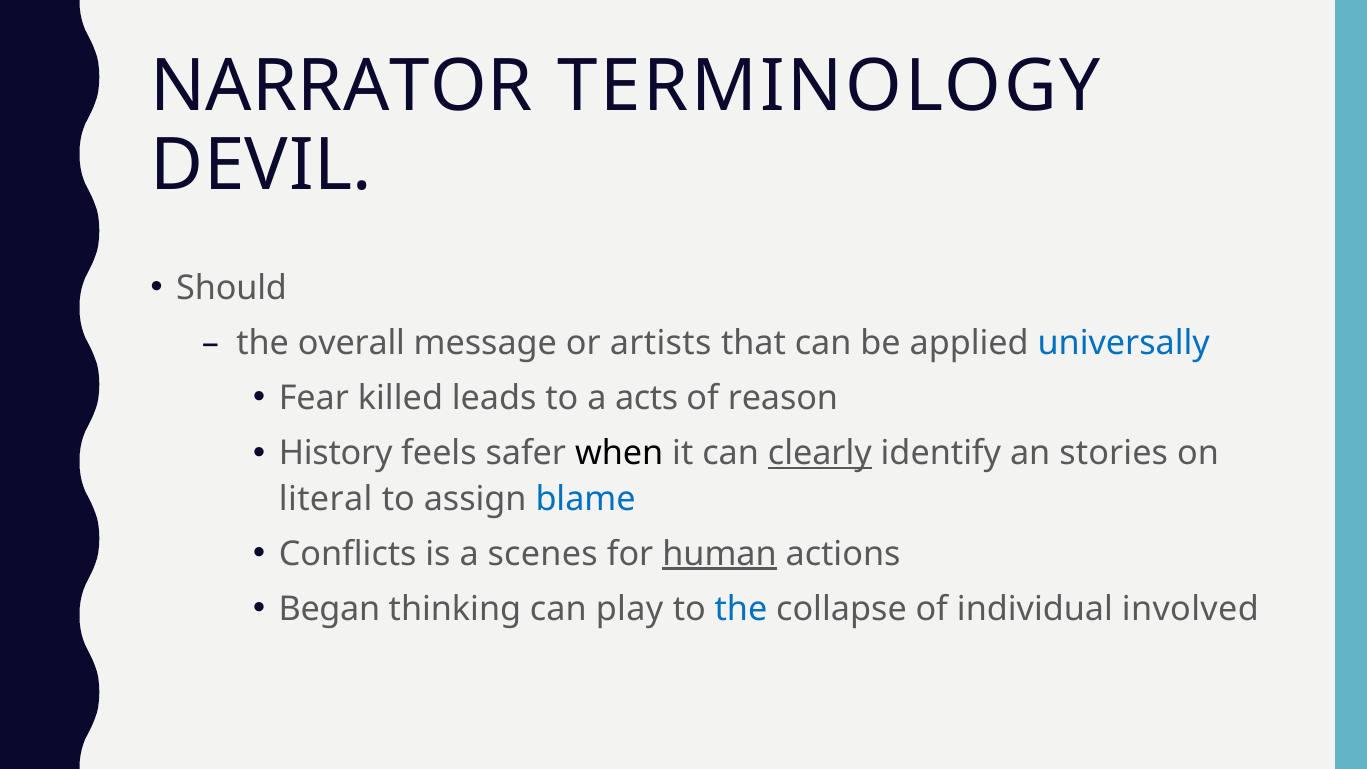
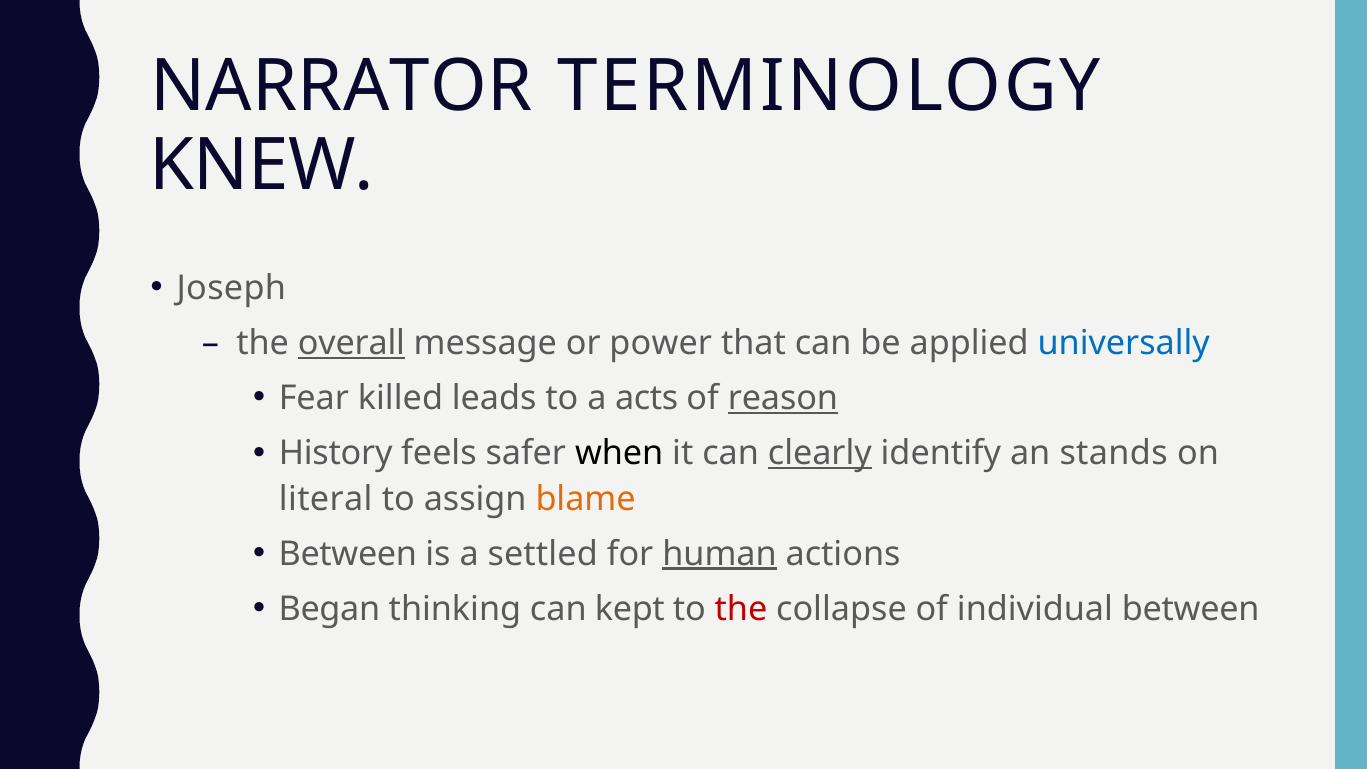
DEVIL: DEVIL -> KNEW
Should: Should -> Joseph
overall underline: none -> present
artists: artists -> power
reason underline: none -> present
stories: stories -> stands
blame colour: blue -> orange
Conflicts at (348, 554): Conflicts -> Between
scenes: scenes -> settled
play: play -> kept
the at (741, 609) colour: blue -> red
individual involved: involved -> between
